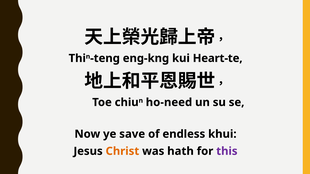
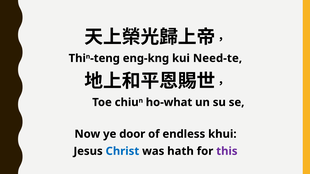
Heart-te: Heart-te -> Need-te
ho-need: ho-need -> ho-what
save: save -> door
Christ colour: orange -> blue
